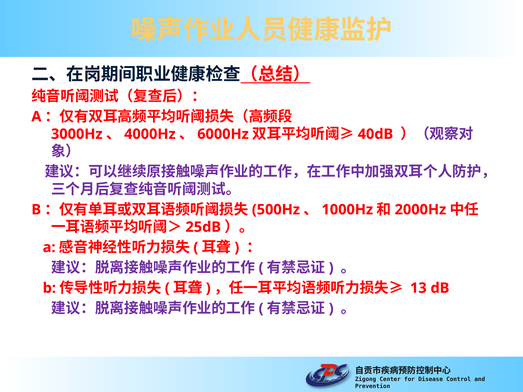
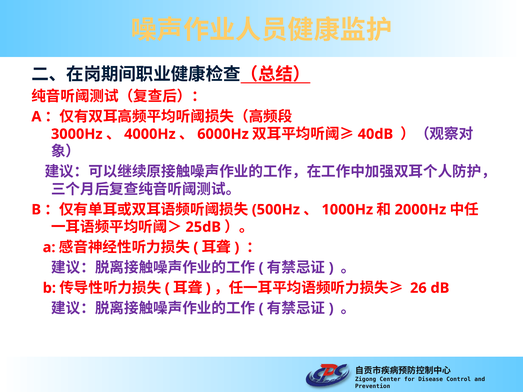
13: 13 -> 26
